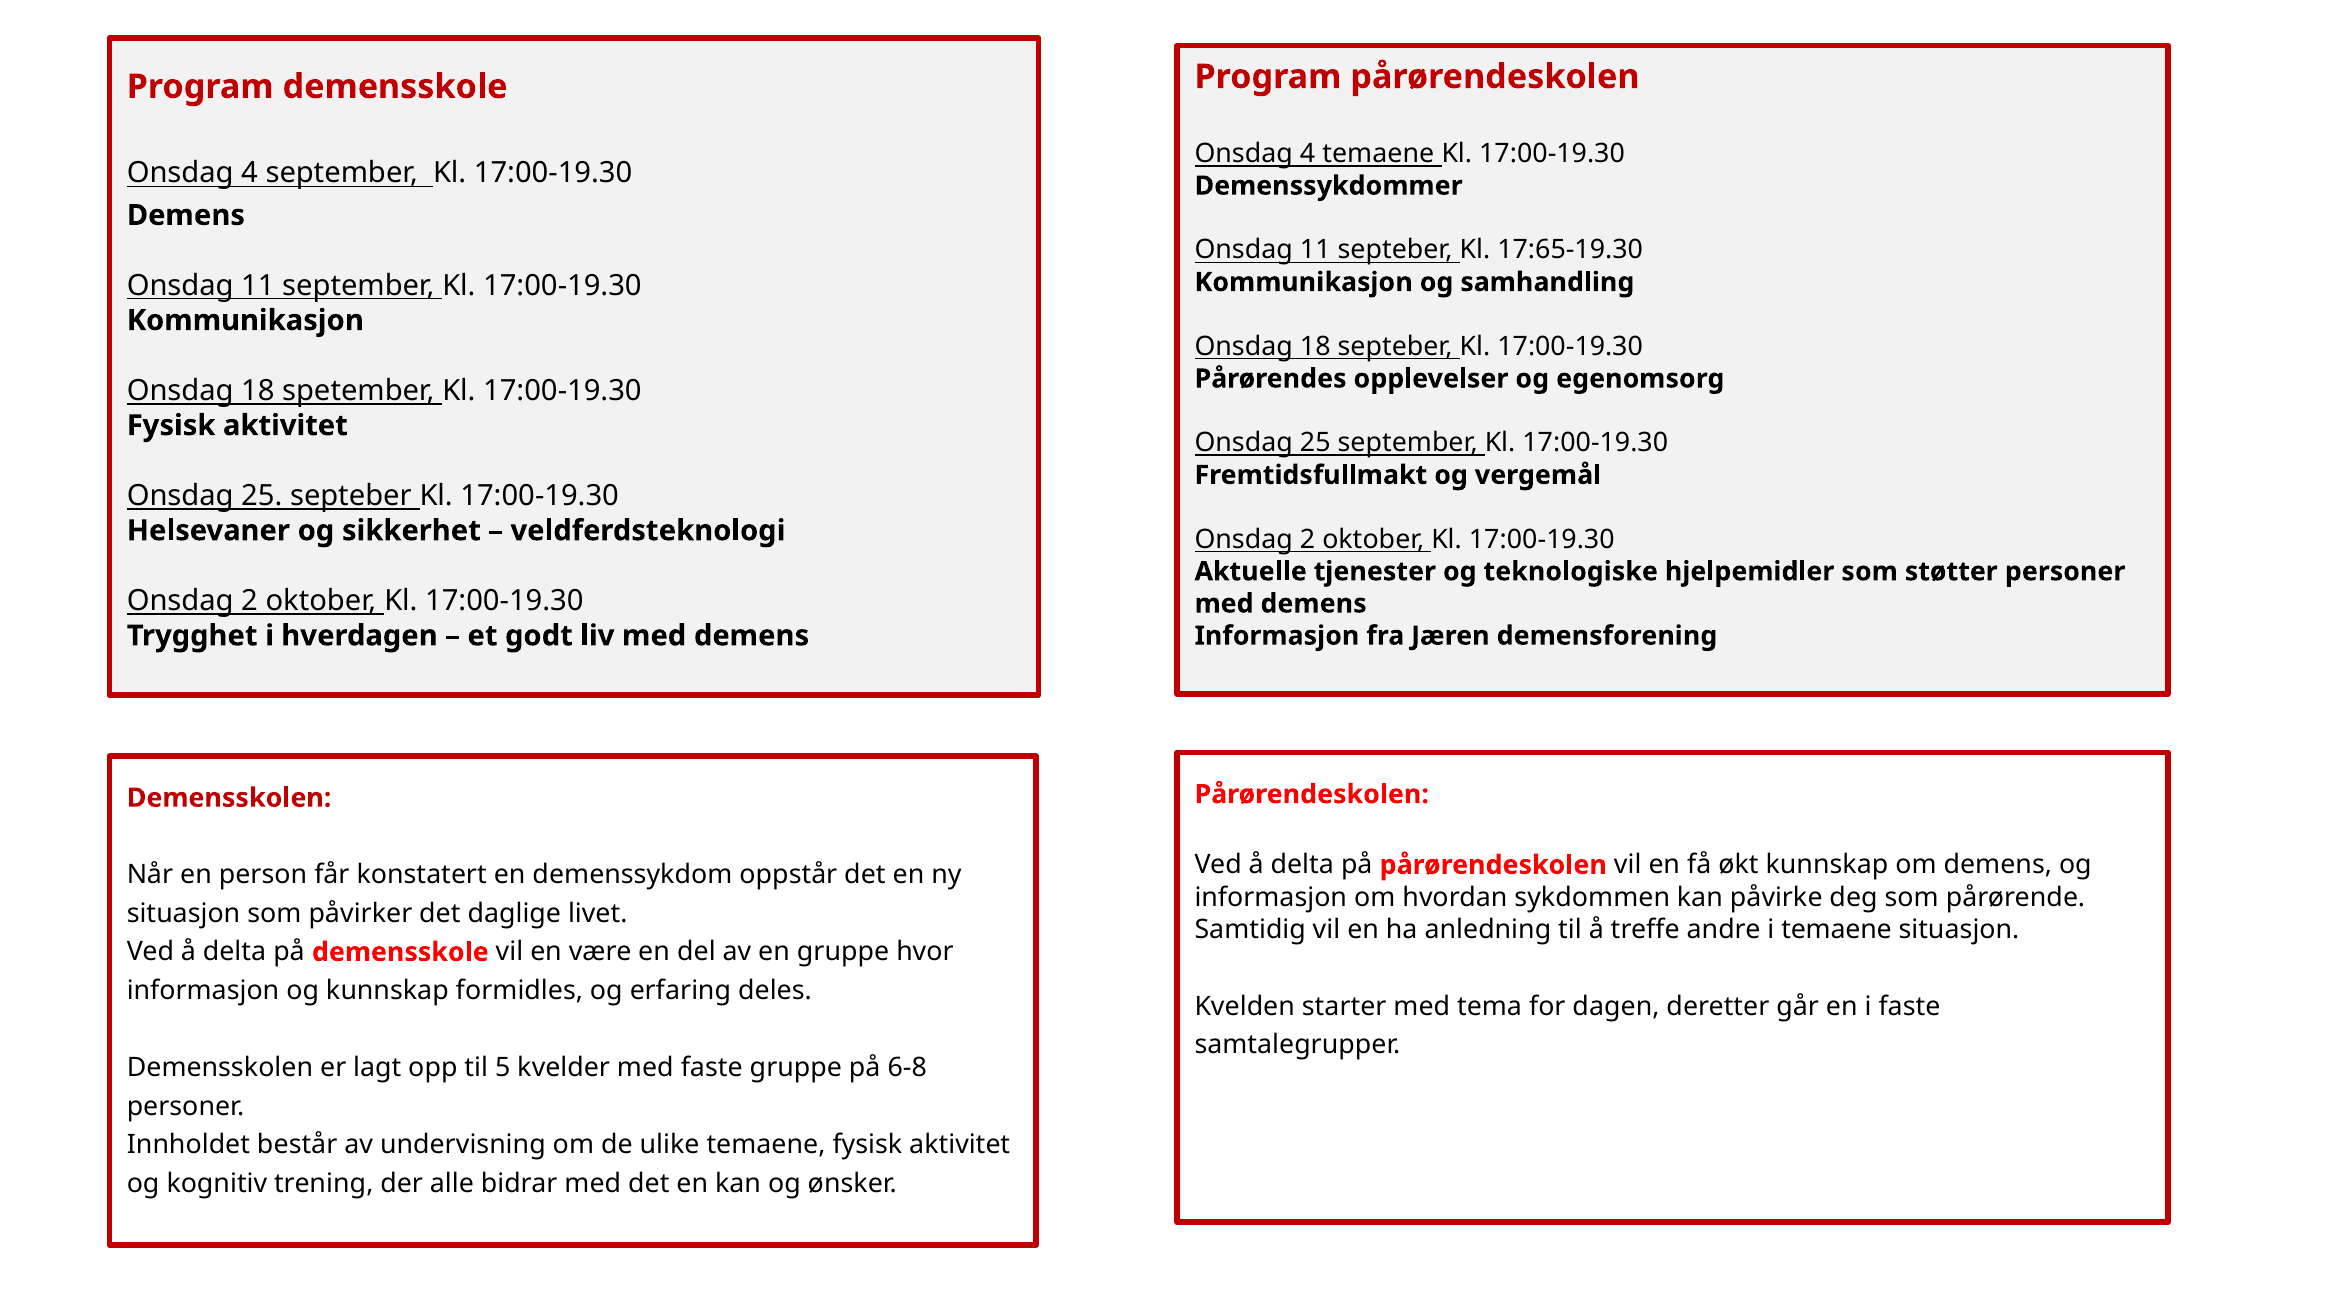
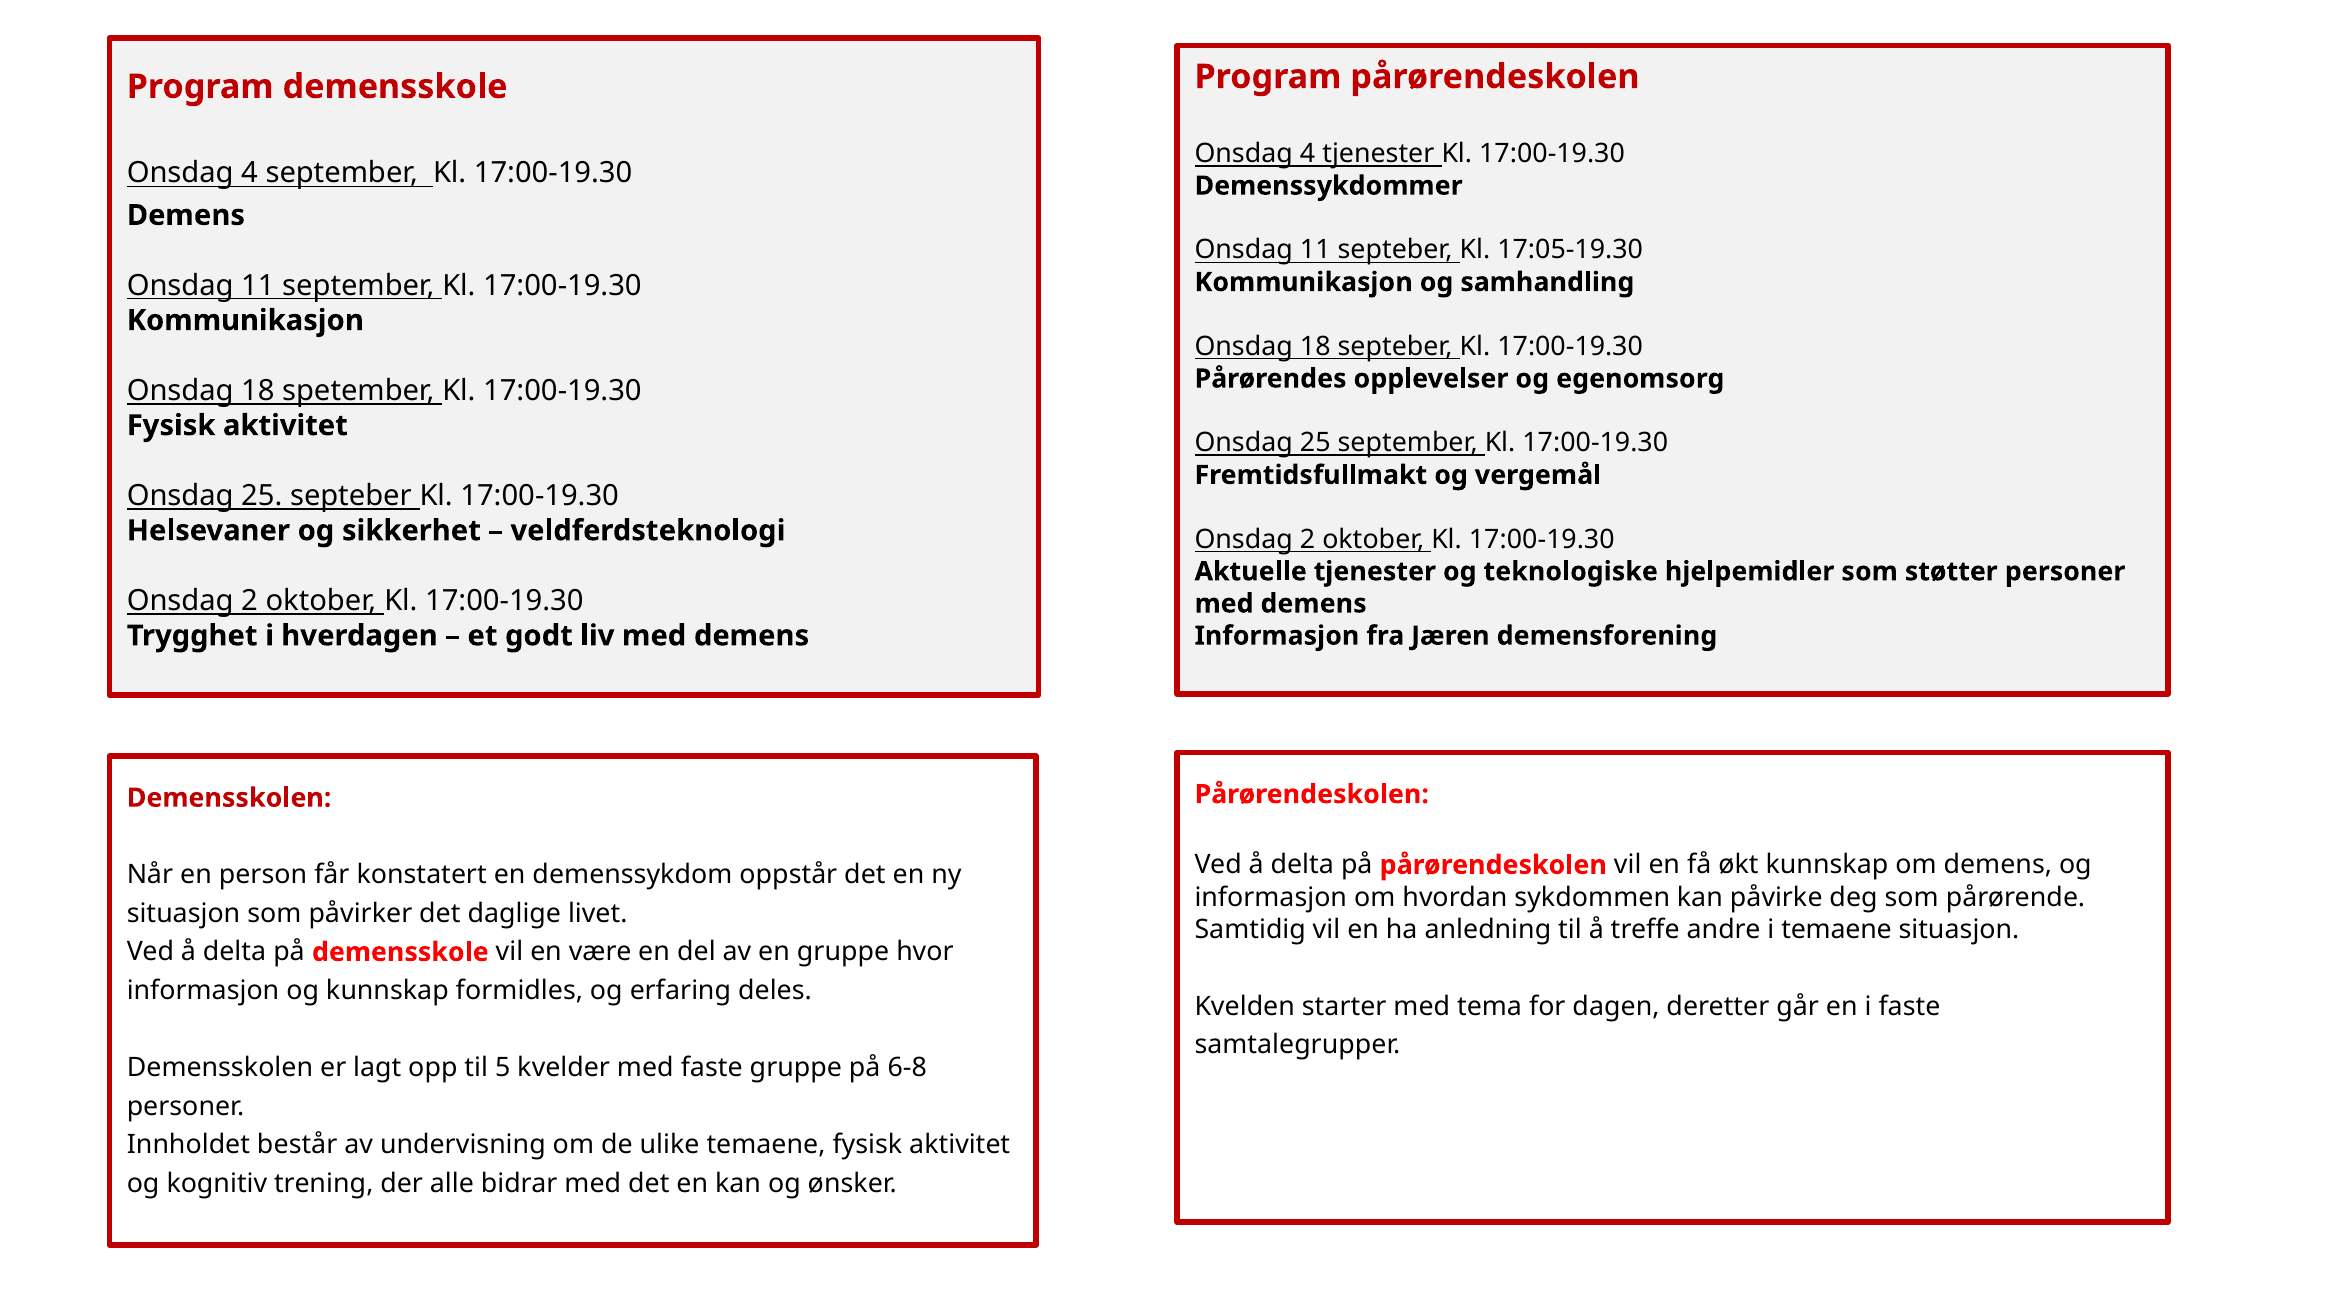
4 temaene: temaene -> tjenester
17:65-19.30: 17:65-19.30 -> 17:05-19.30
